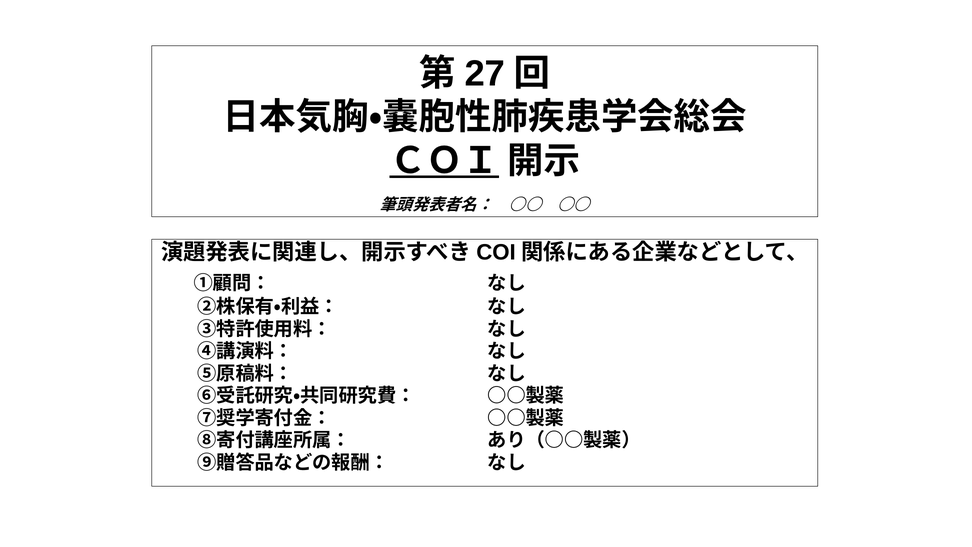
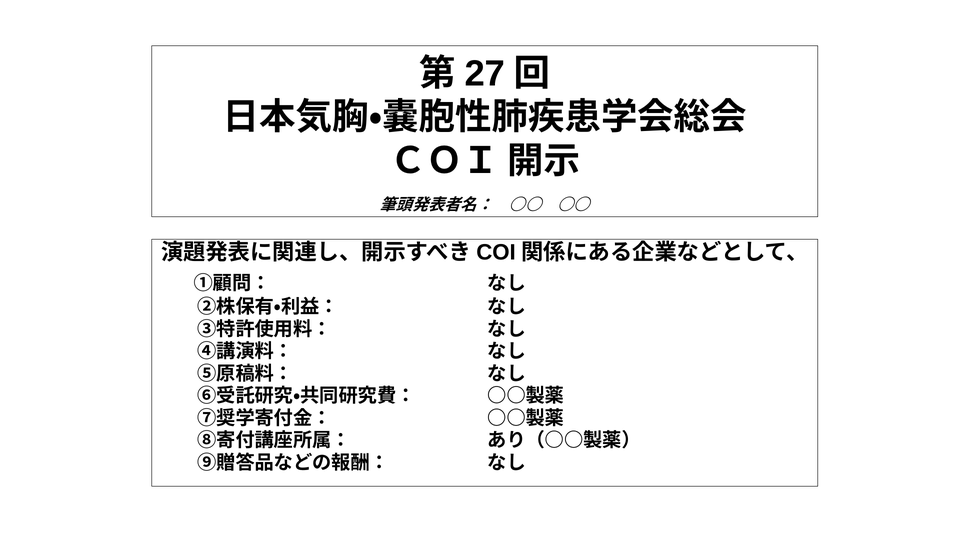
ＣＯＩ underline: present -> none
